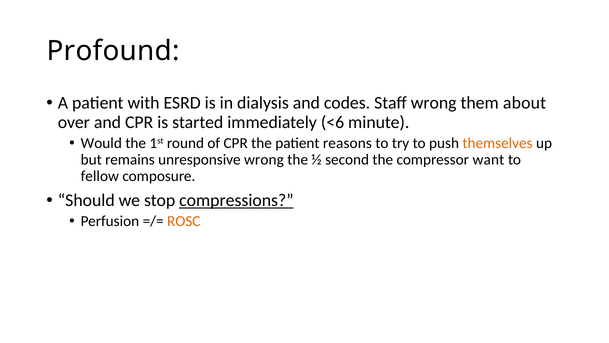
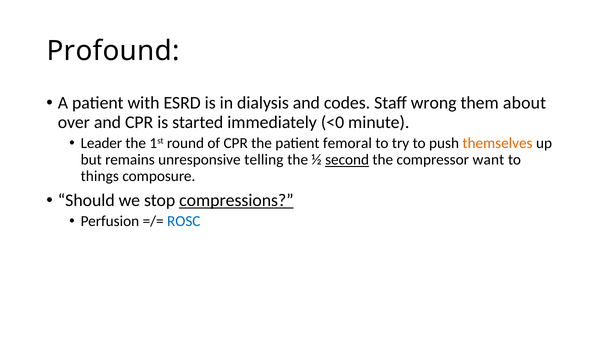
<6: <6 -> <0
Would: Would -> Leader
reasons: reasons -> femoral
unresponsive wrong: wrong -> telling
second underline: none -> present
fellow: fellow -> things
ROSC colour: orange -> blue
